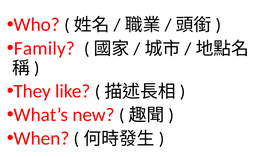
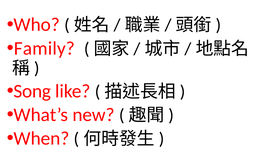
They: They -> Song
